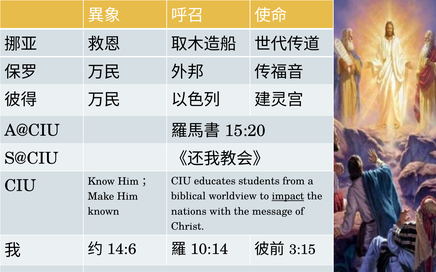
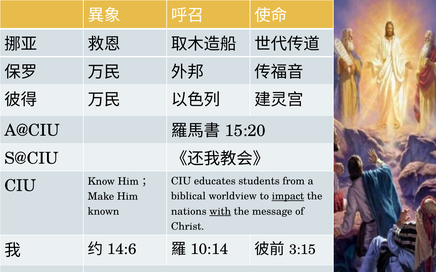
with underline: none -> present
